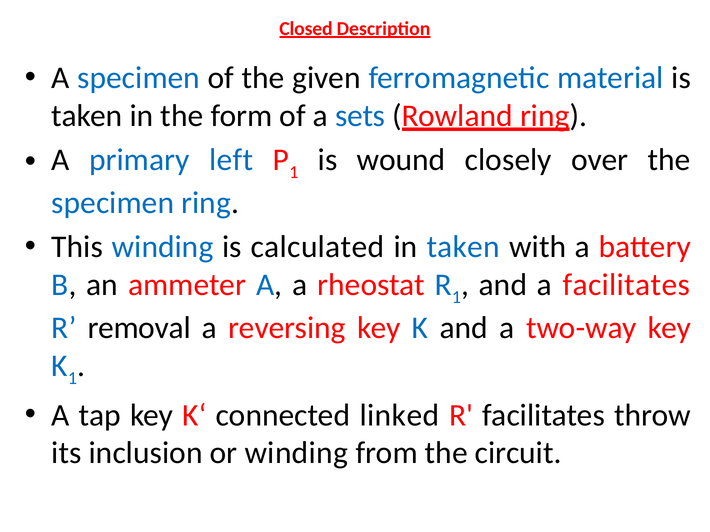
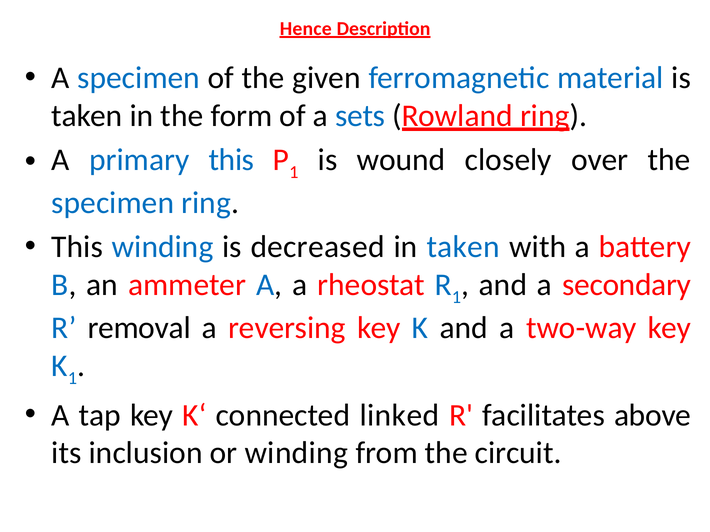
Closed: Closed -> Hence
primary left: left -> this
calculated: calculated -> decreased
a facilitates: facilitates -> secondary
throw: throw -> above
